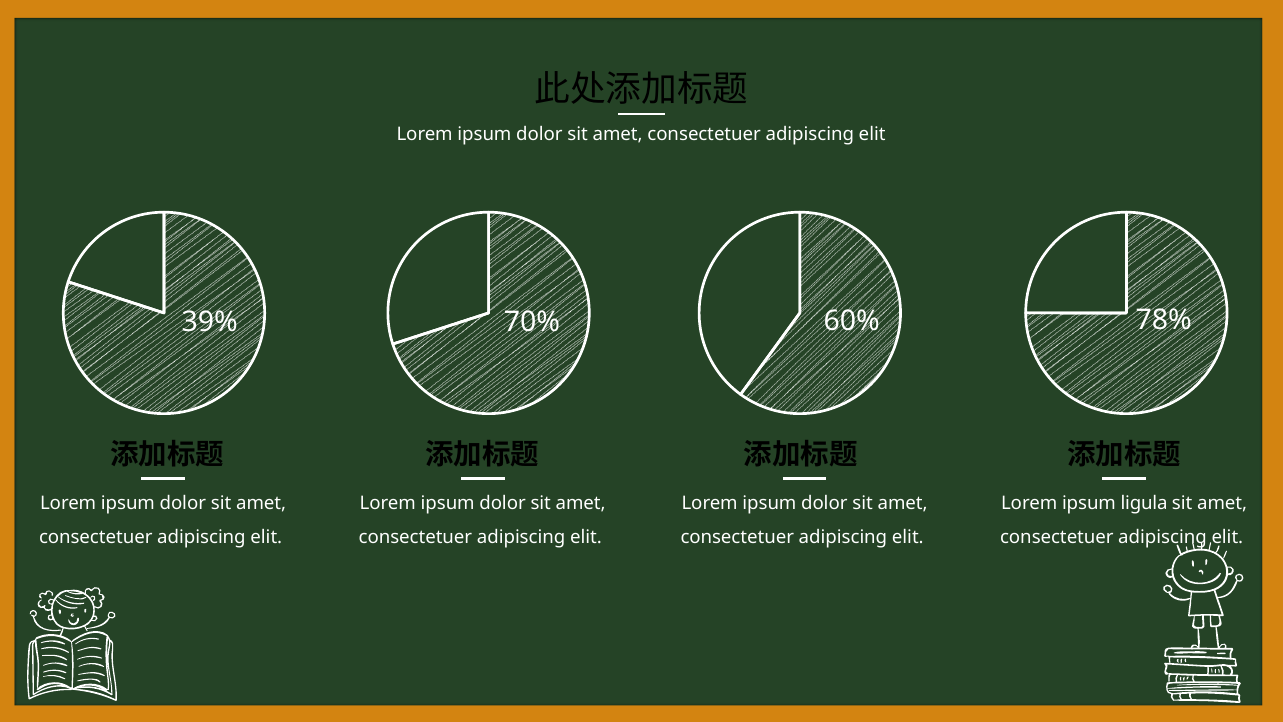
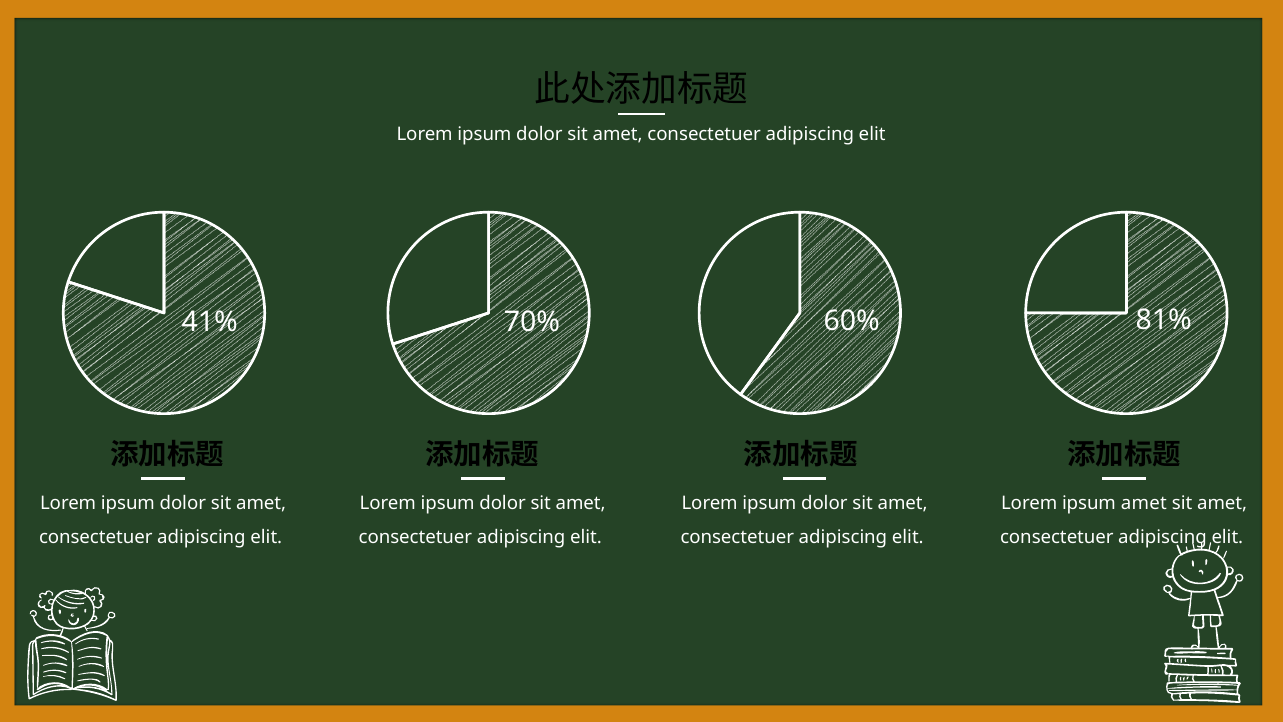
39%: 39% -> 41%
78%: 78% -> 81%
ipsum ligula: ligula -> amet
